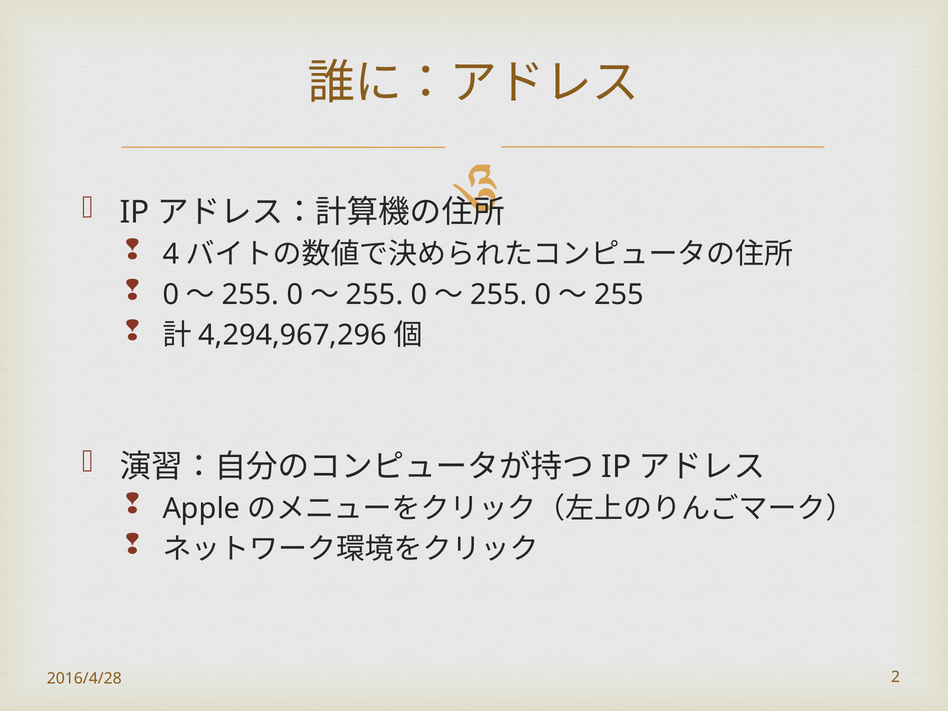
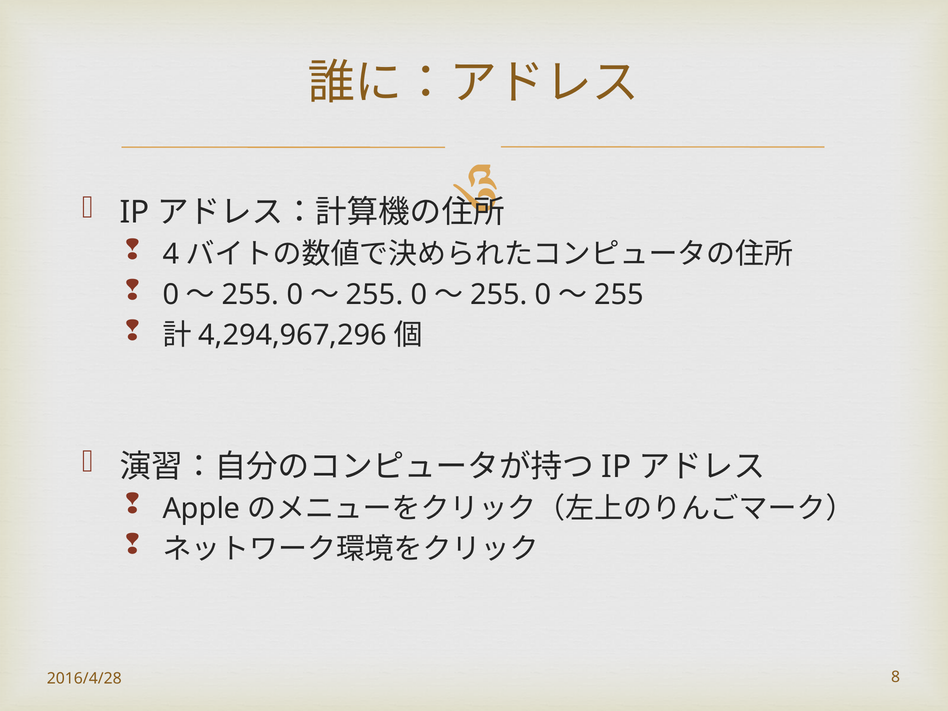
2: 2 -> 8
